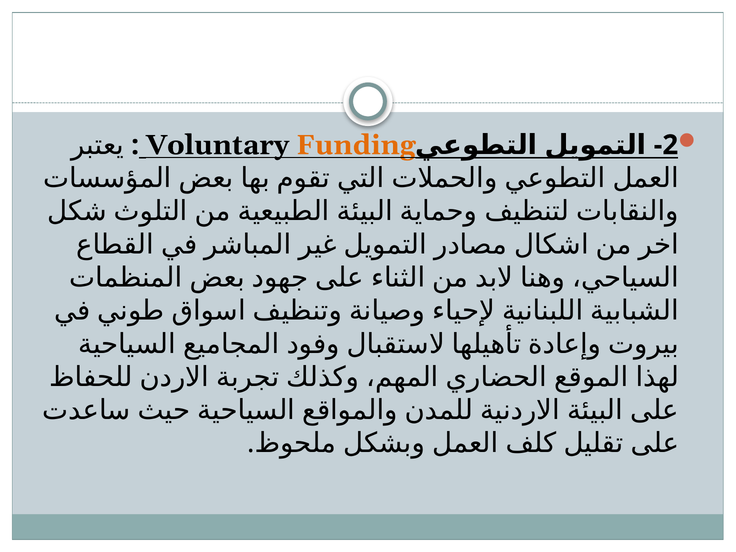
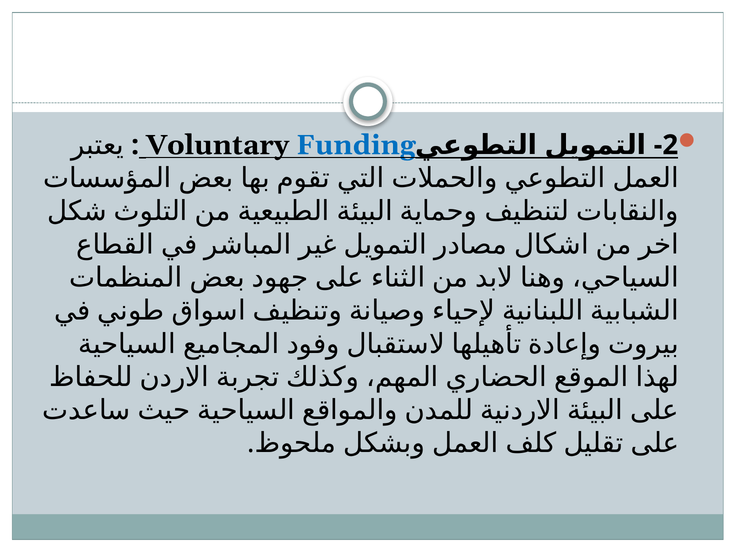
Funding colour: orange -> blue
